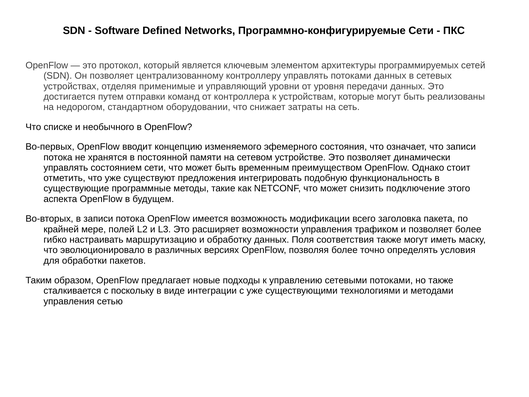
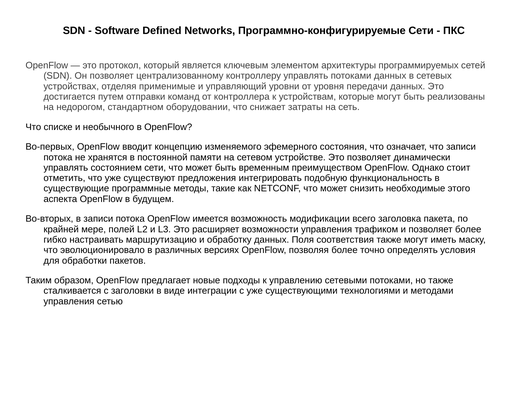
подключение: подключение -> необходимые
поскольку: поскольку -> заголовки
